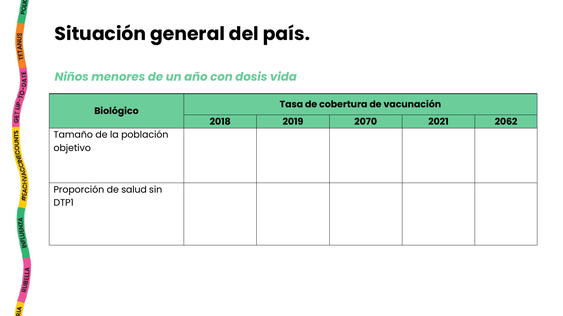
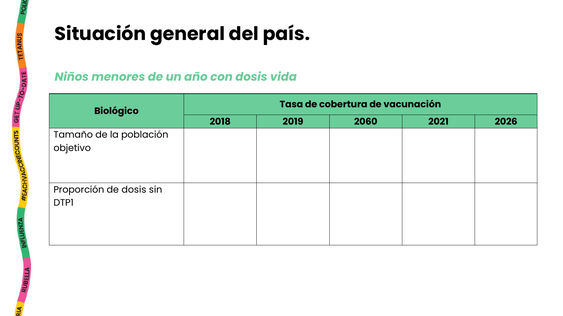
2070: 2070 -> 2060
2062: 2062 -> 2026
de salud: salud -> dosis
